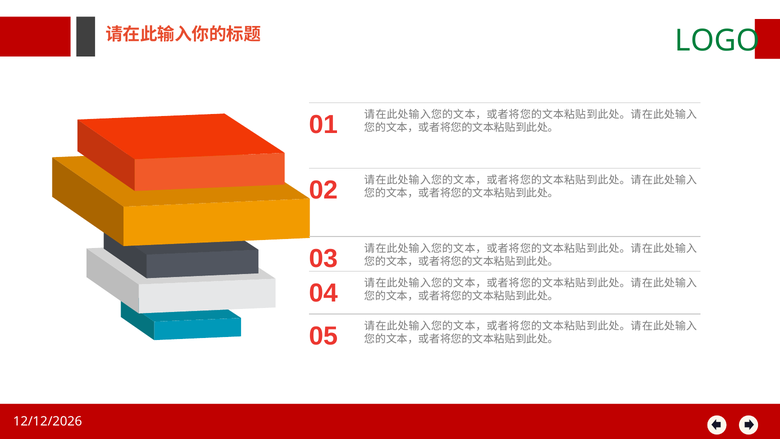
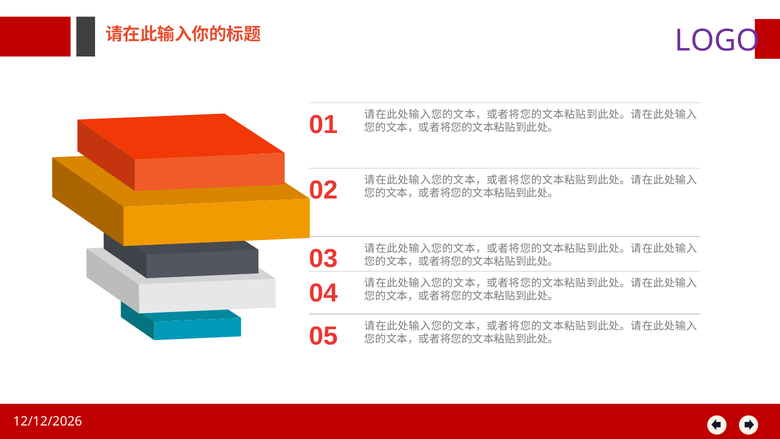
LOGO colour: green -> purple
